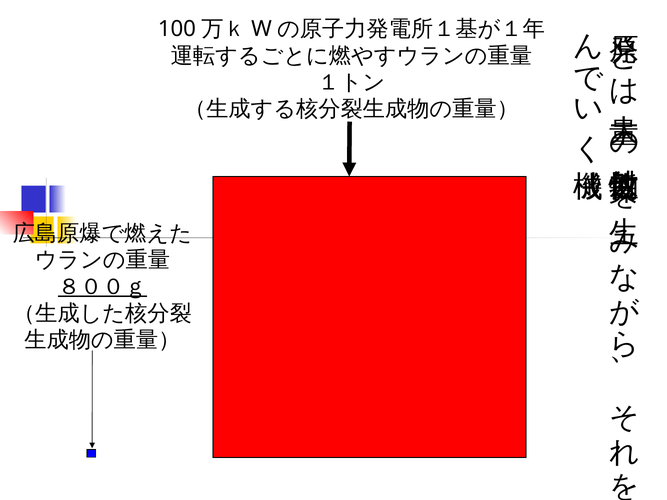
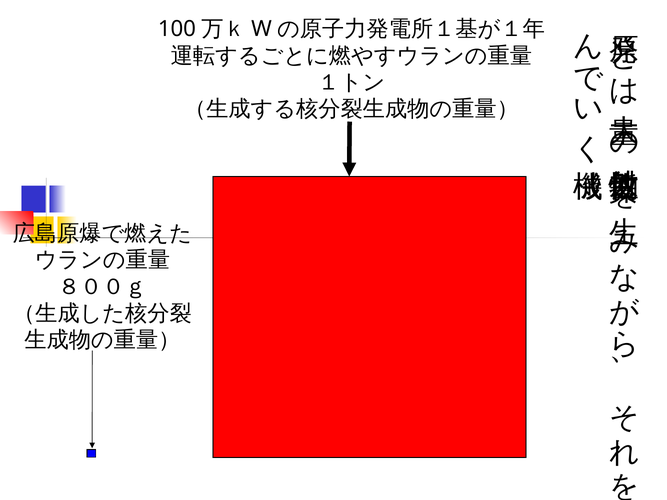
８００ｇ underline: present -> none
